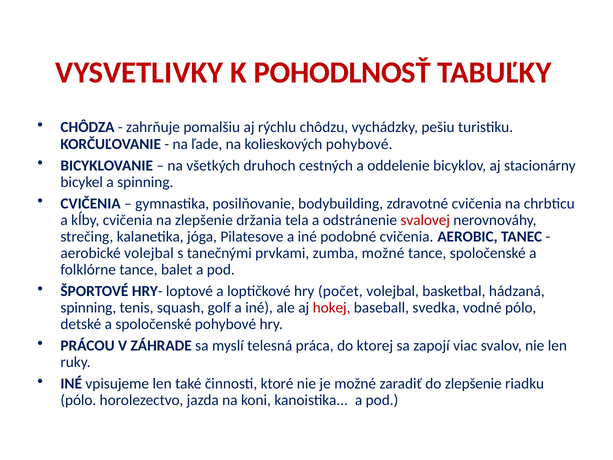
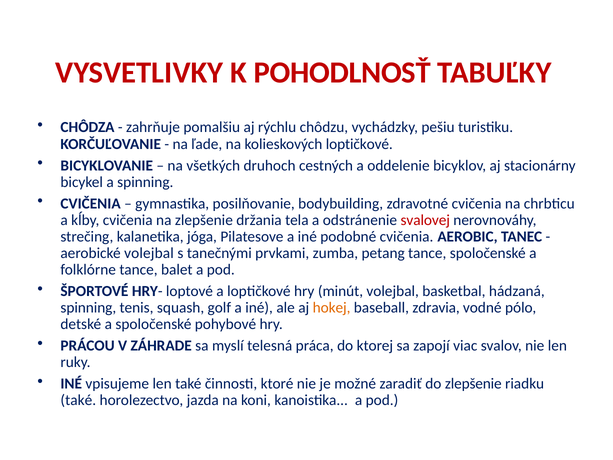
kolieskových pohybové: pohybové -> loptičkové
zumba možné: možné -> petang
počet: počet -> minút
hokej colour: red -> orange
svedka: svedka -> zdravia
pólo at (78, 400): pólo -> také
